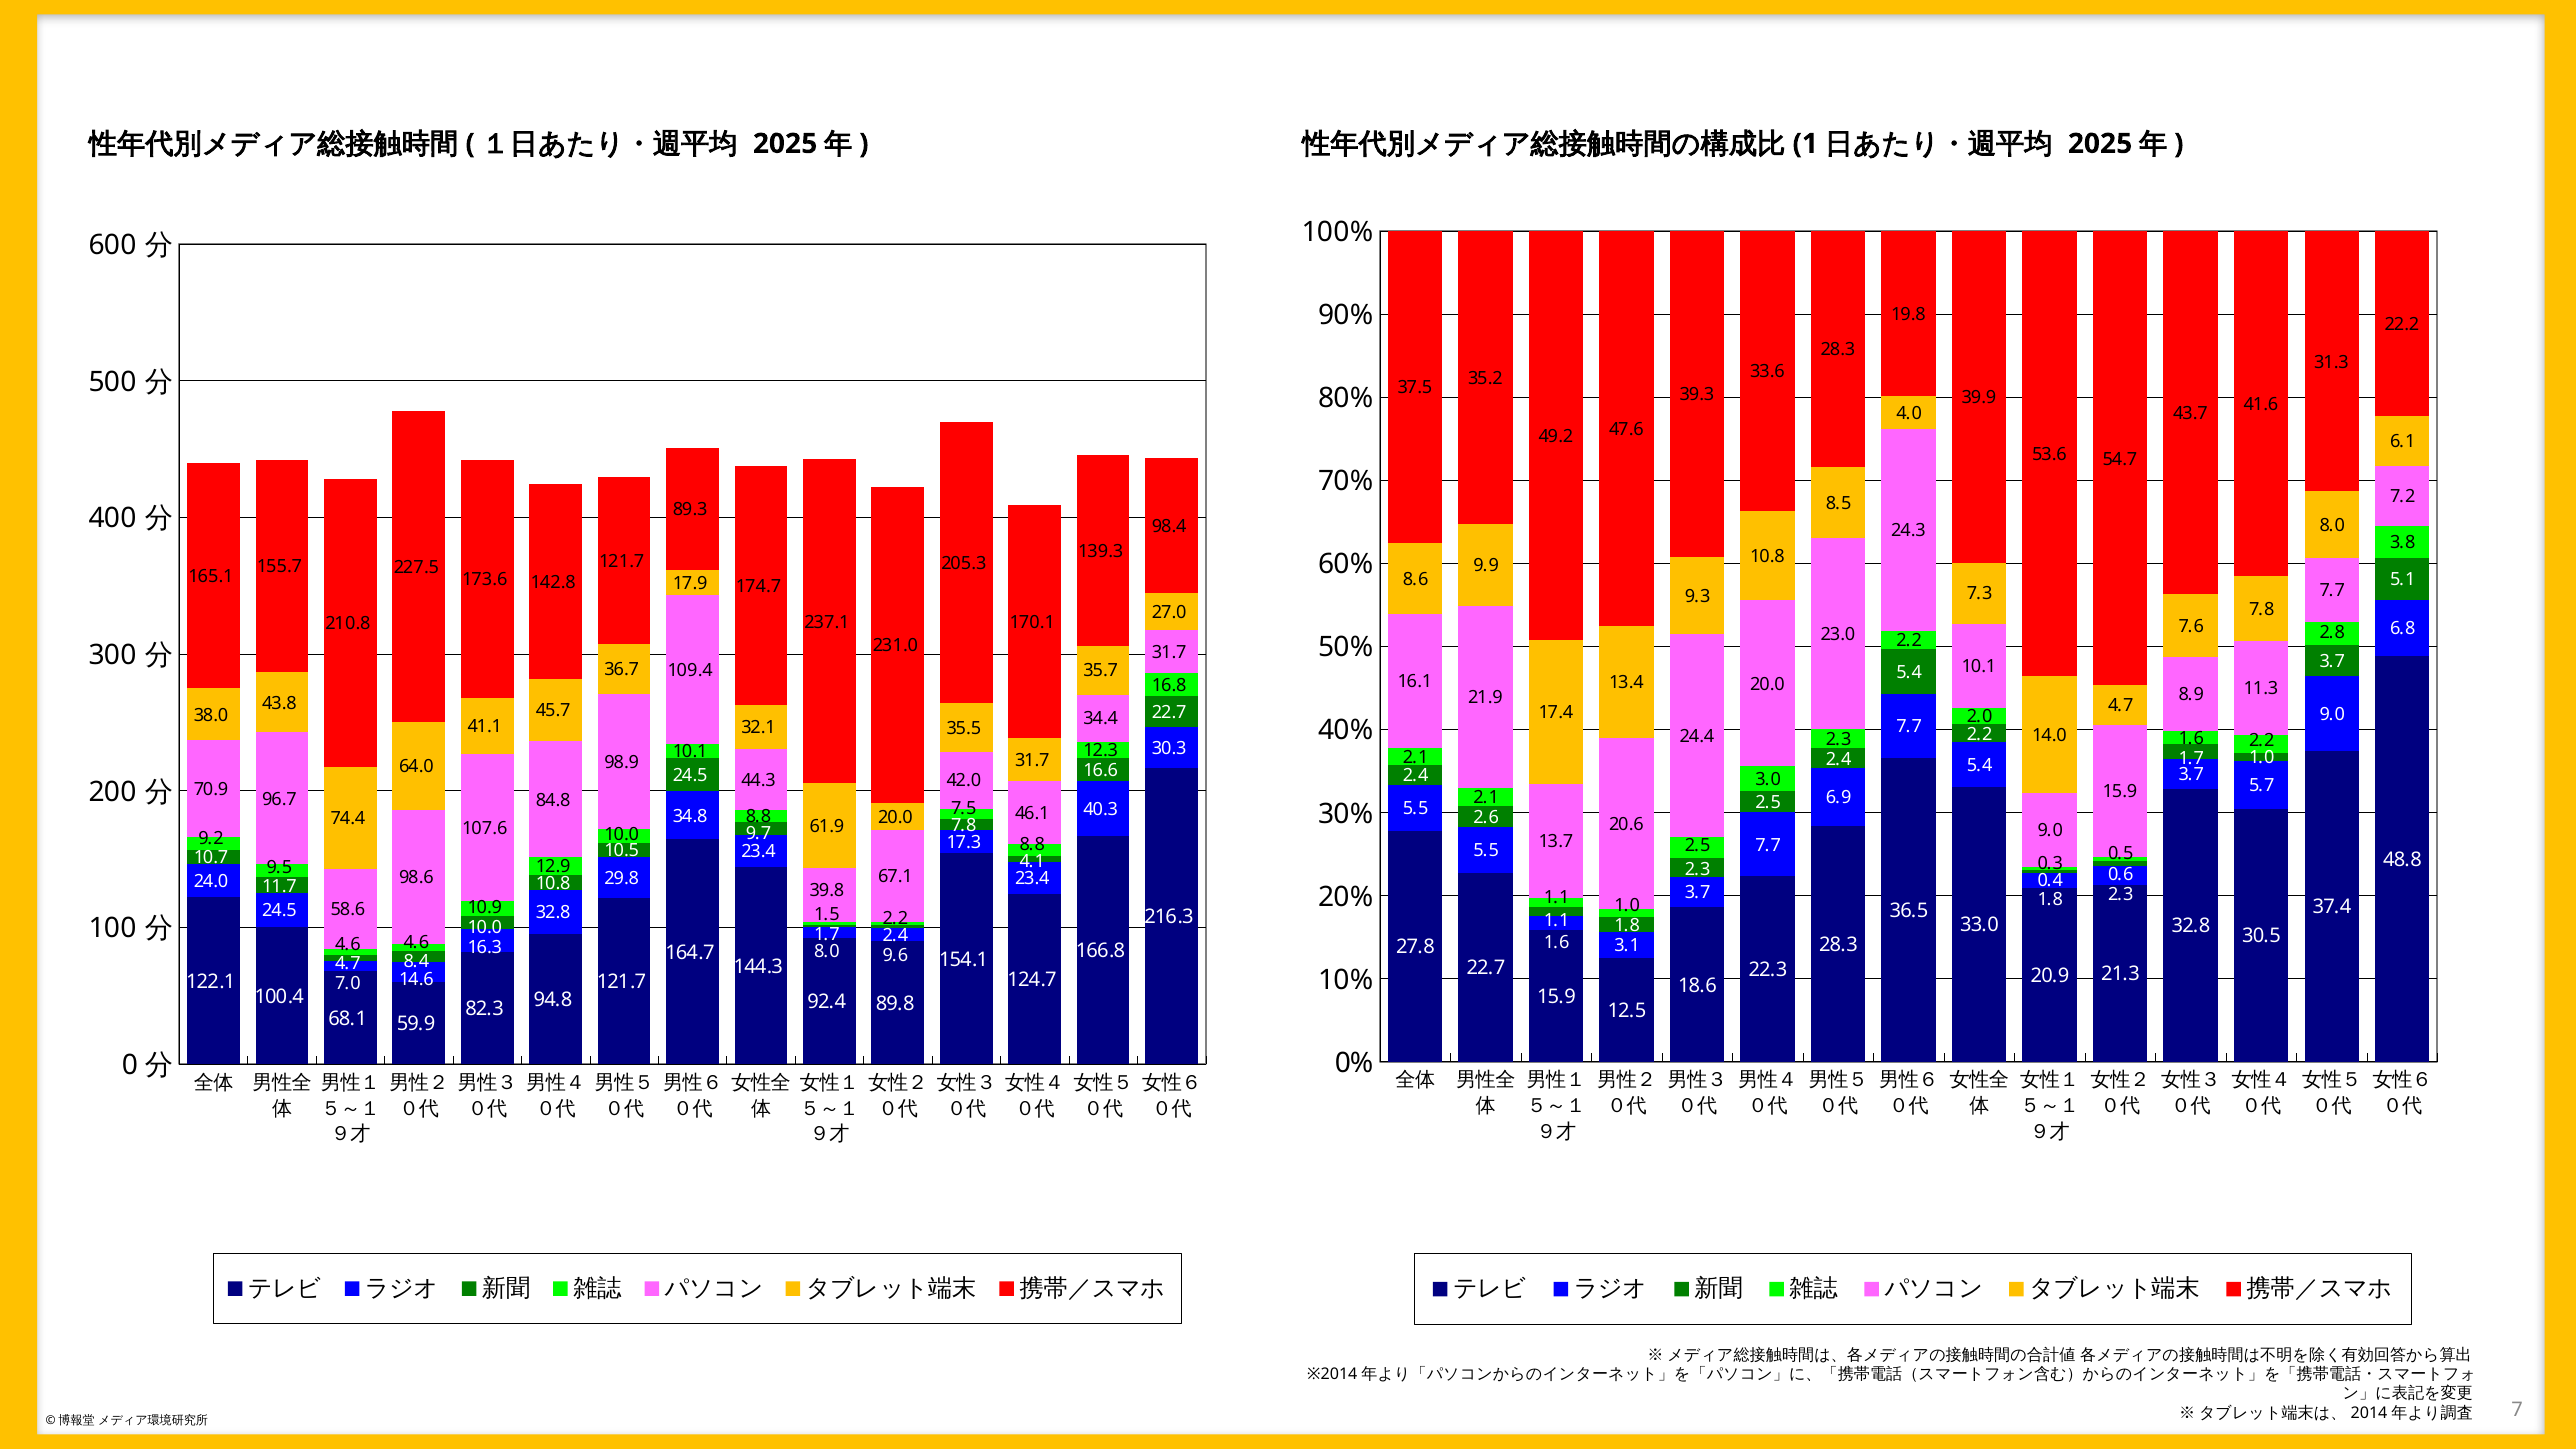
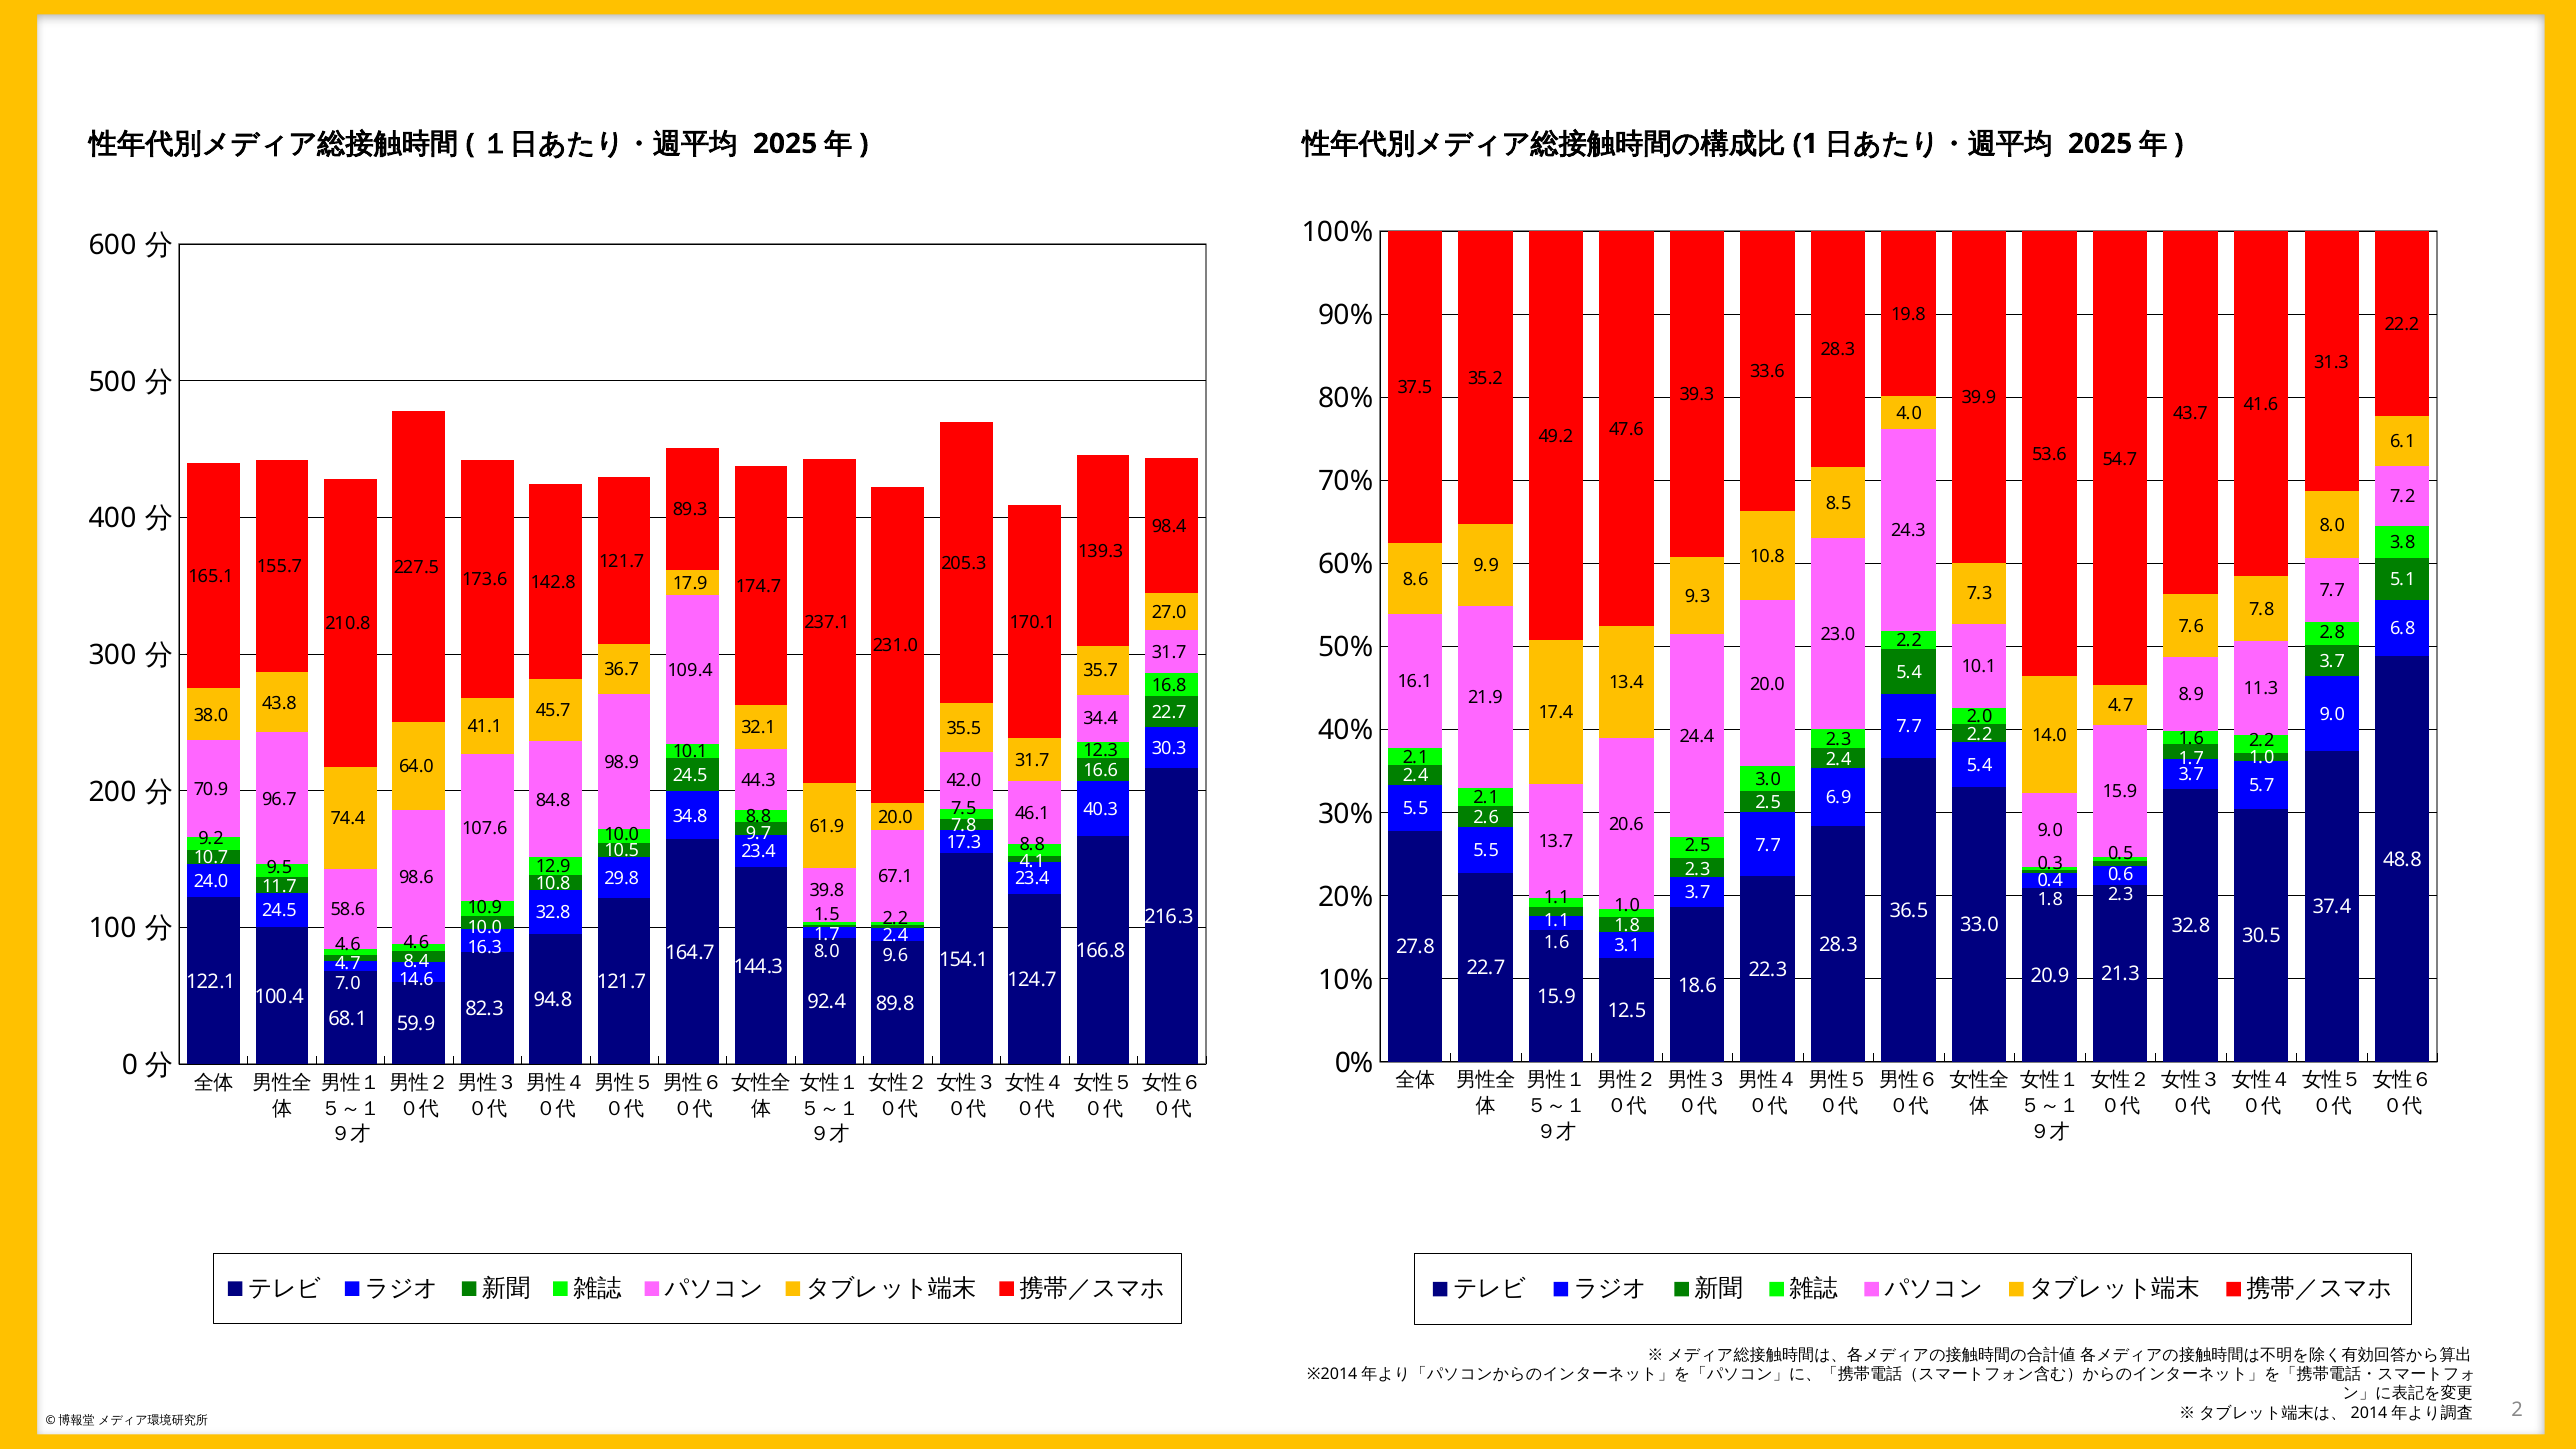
7: 7 -> 2
